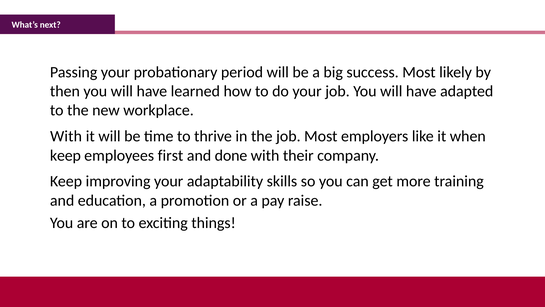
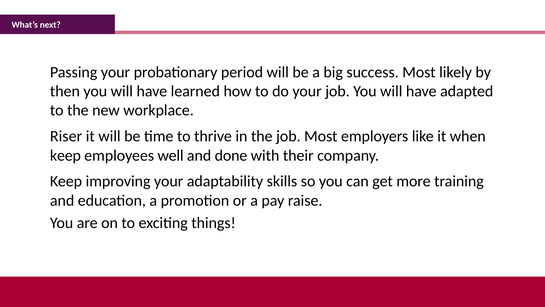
With at (66, 136): With -> Riser
first: first -> well
